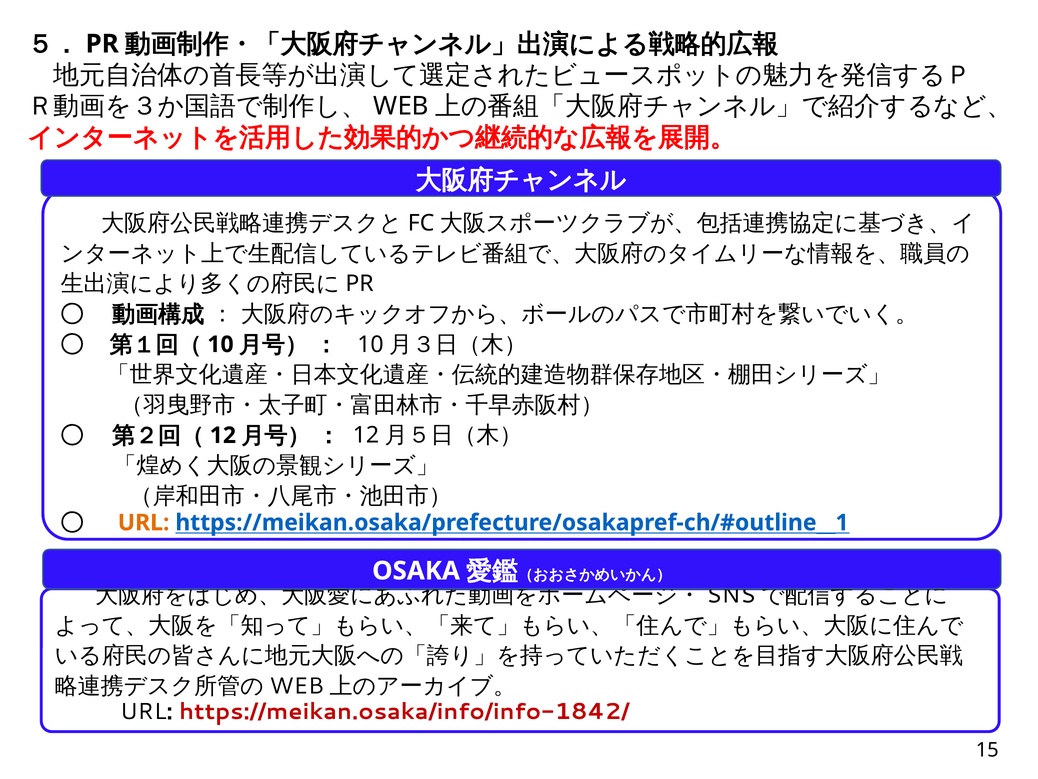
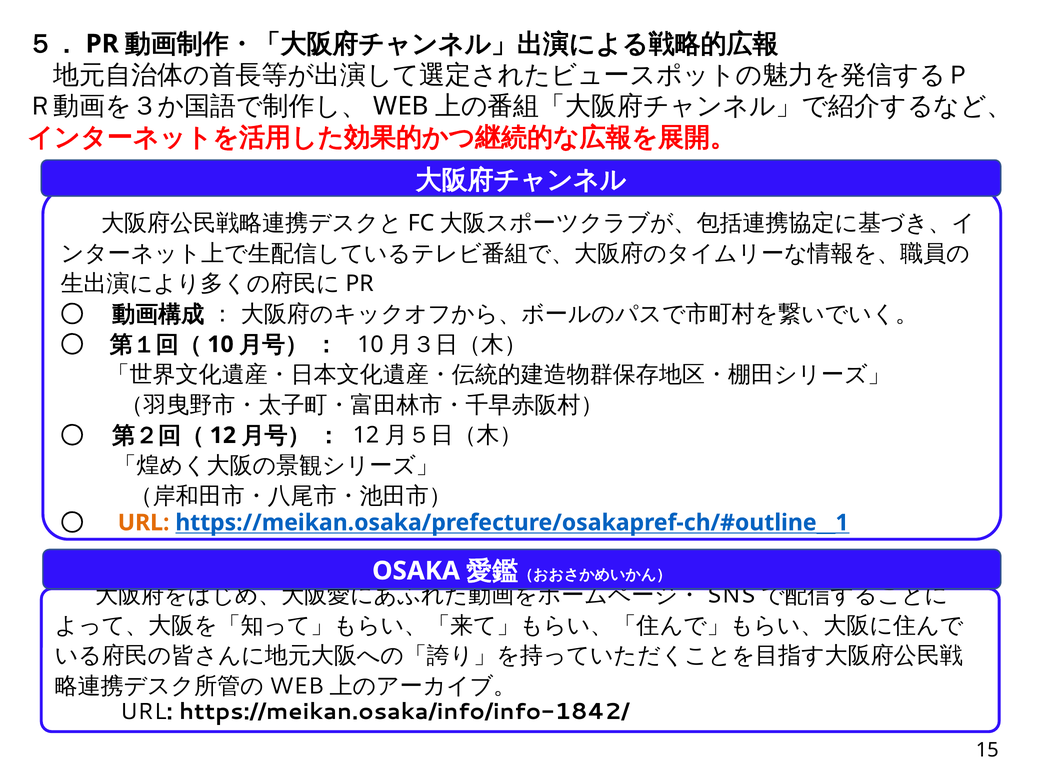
https://meikan.osaka/info/info-1842/ colour: red -> black
